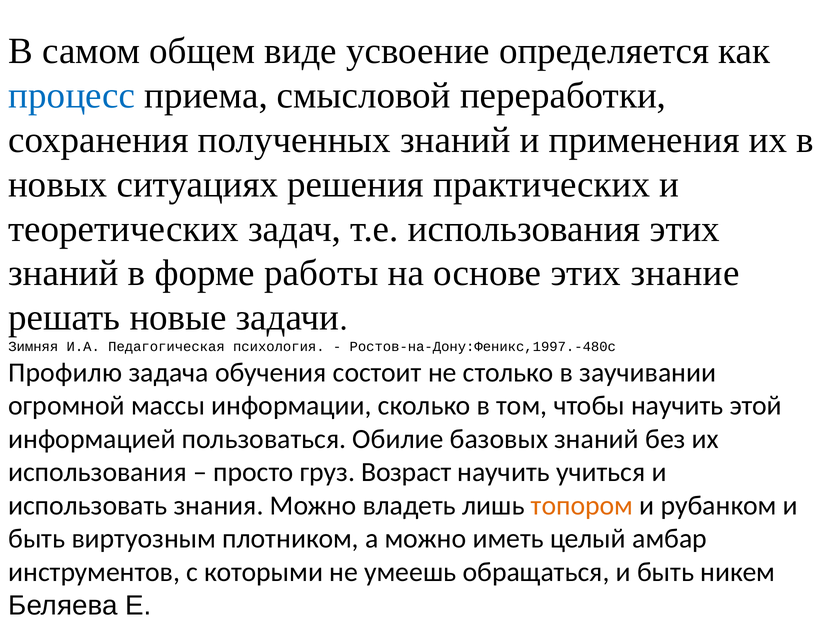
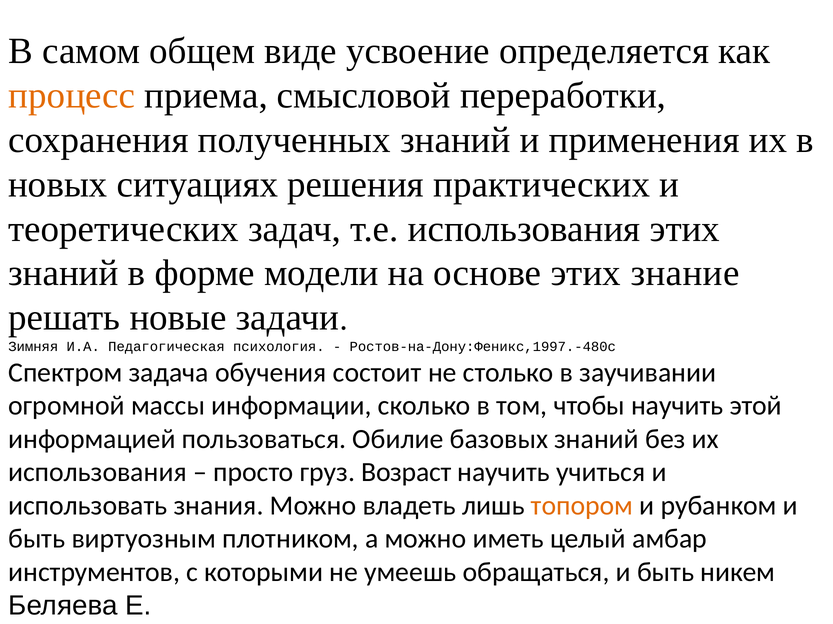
процесс colour: blue -> orange
работы: работы -> модели
Профилю: Профилю -> Спектром
